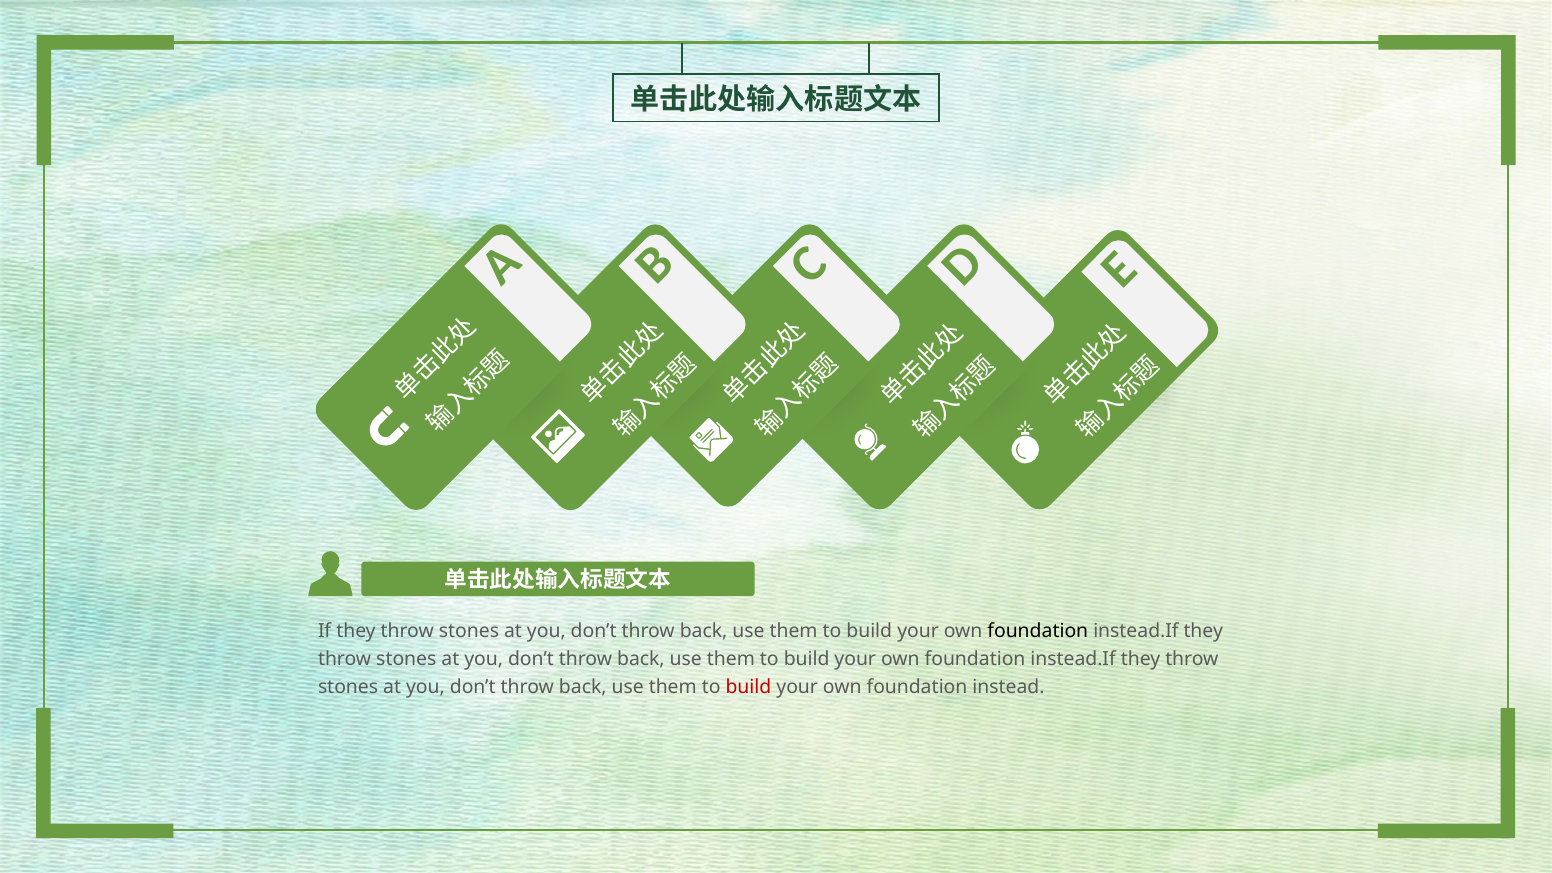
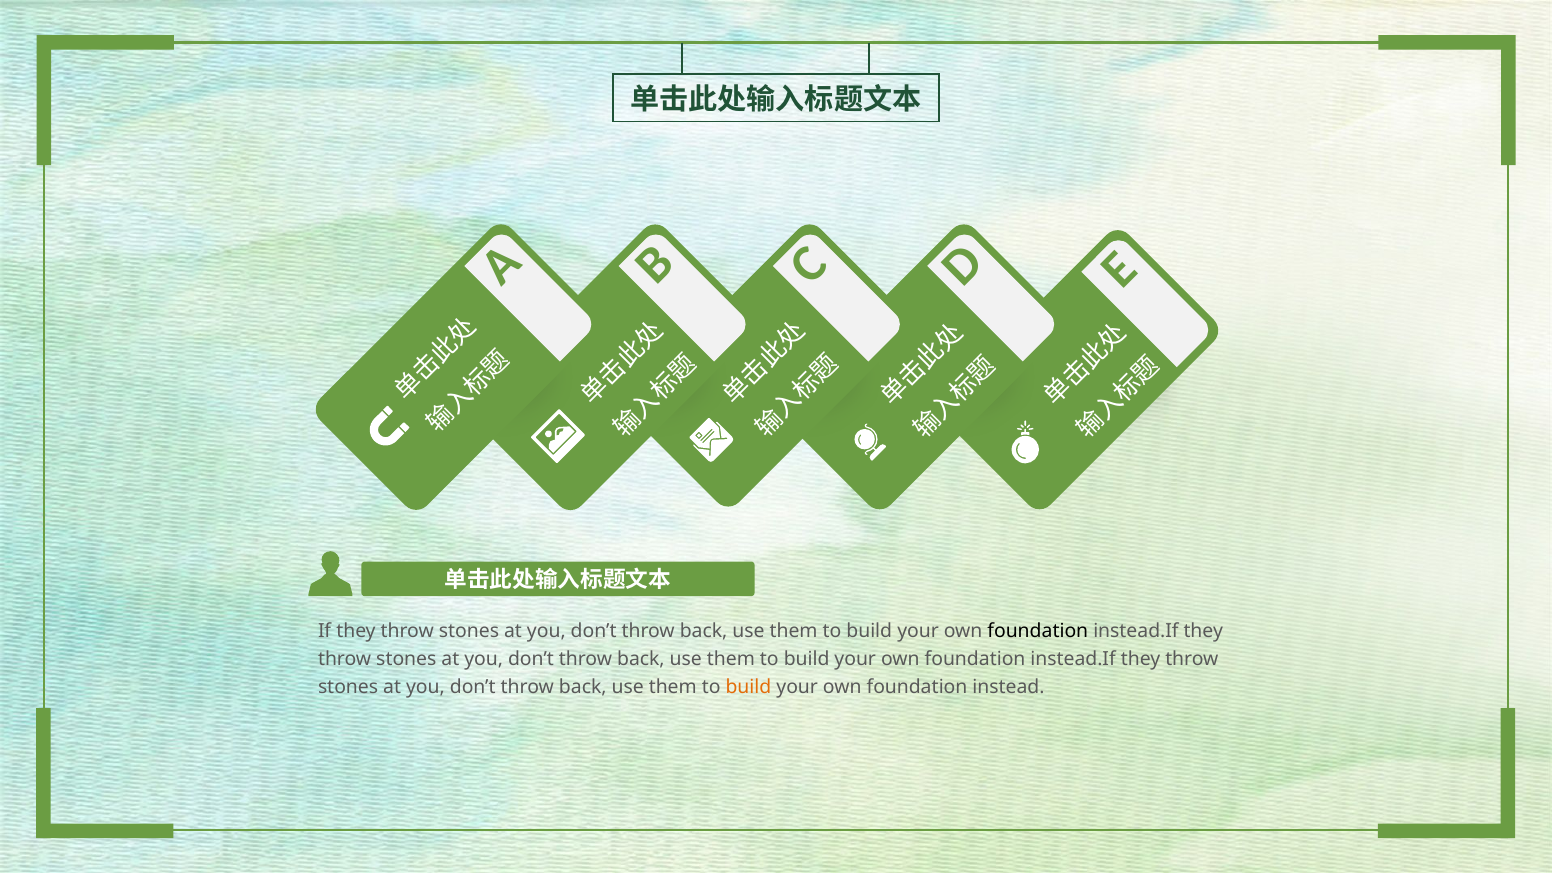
build at (748, 687) colour: red -> orange
